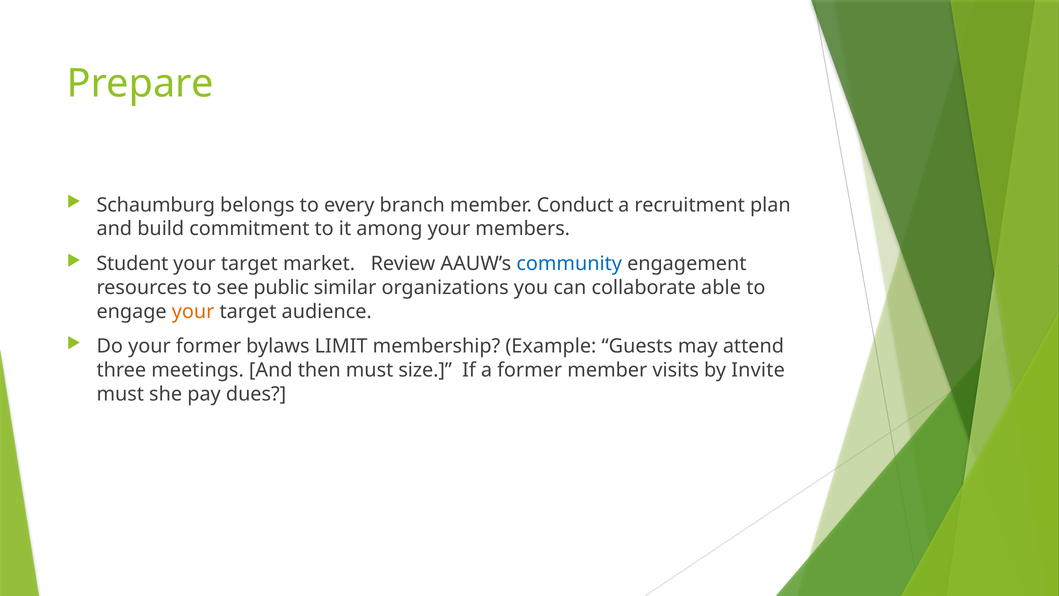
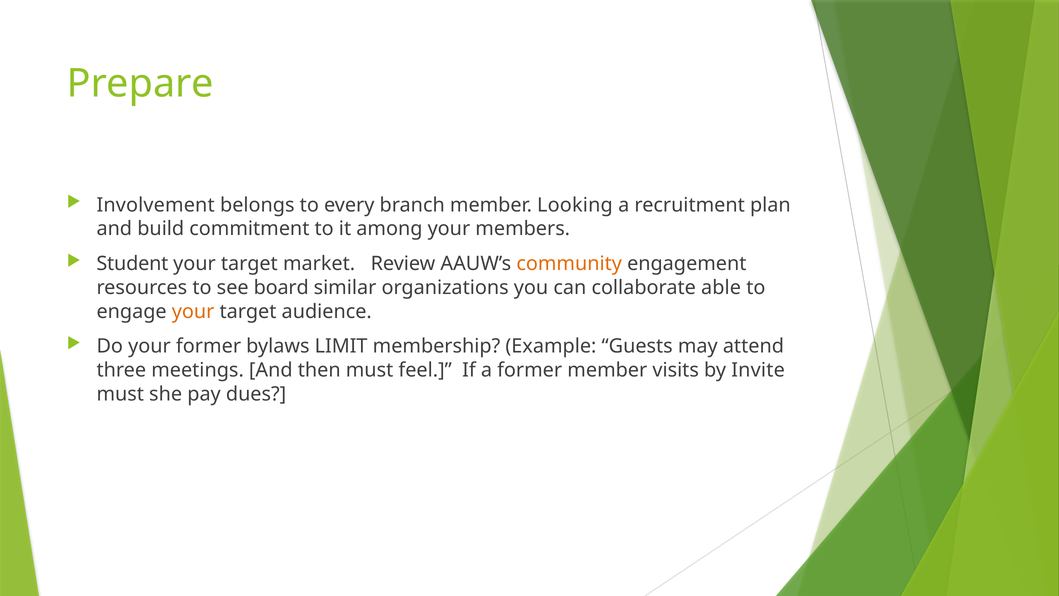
Schaumburg: Schaumburg -> Involvement
Conduct: Conduct -> Looking
community colour: blue -> orange
public: public -> board
size: size -> feel
